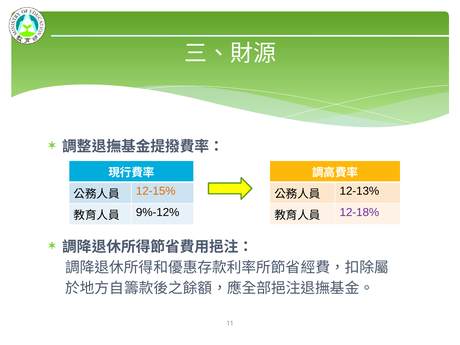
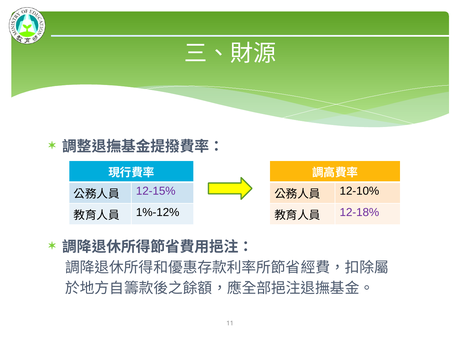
12-15% colour: orange -> purple
12-13%: 12-13% -> 12-10%
9%-12%: 9%-12% -> 1%-12%
